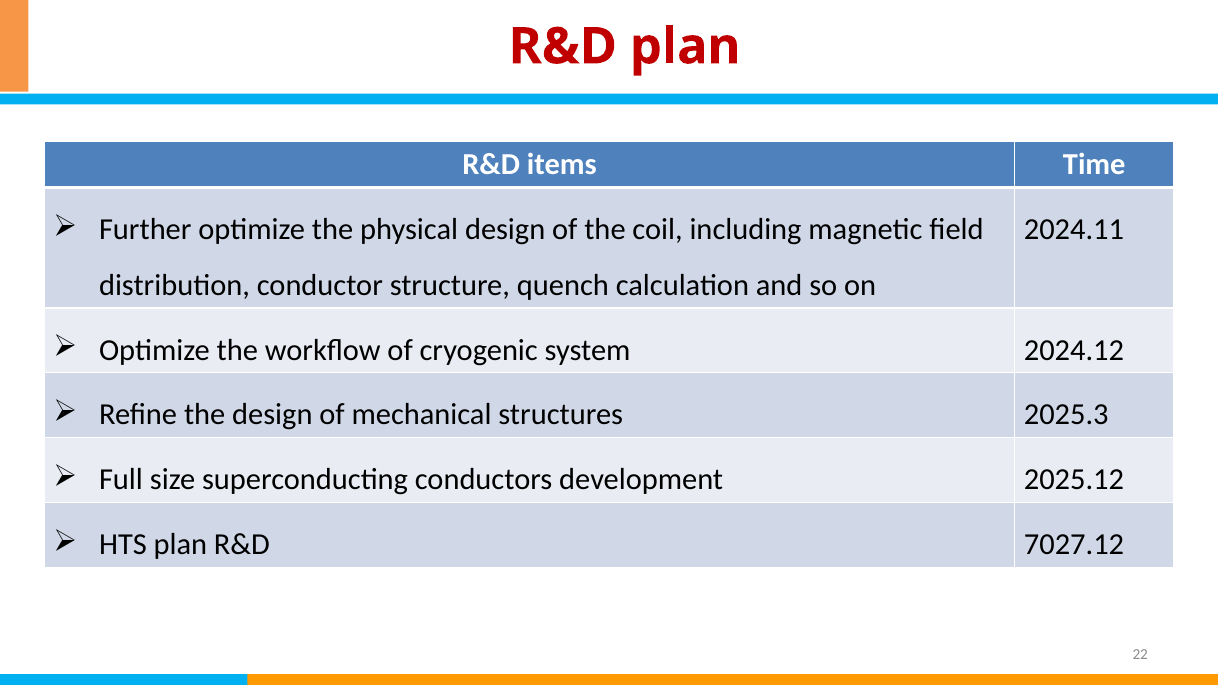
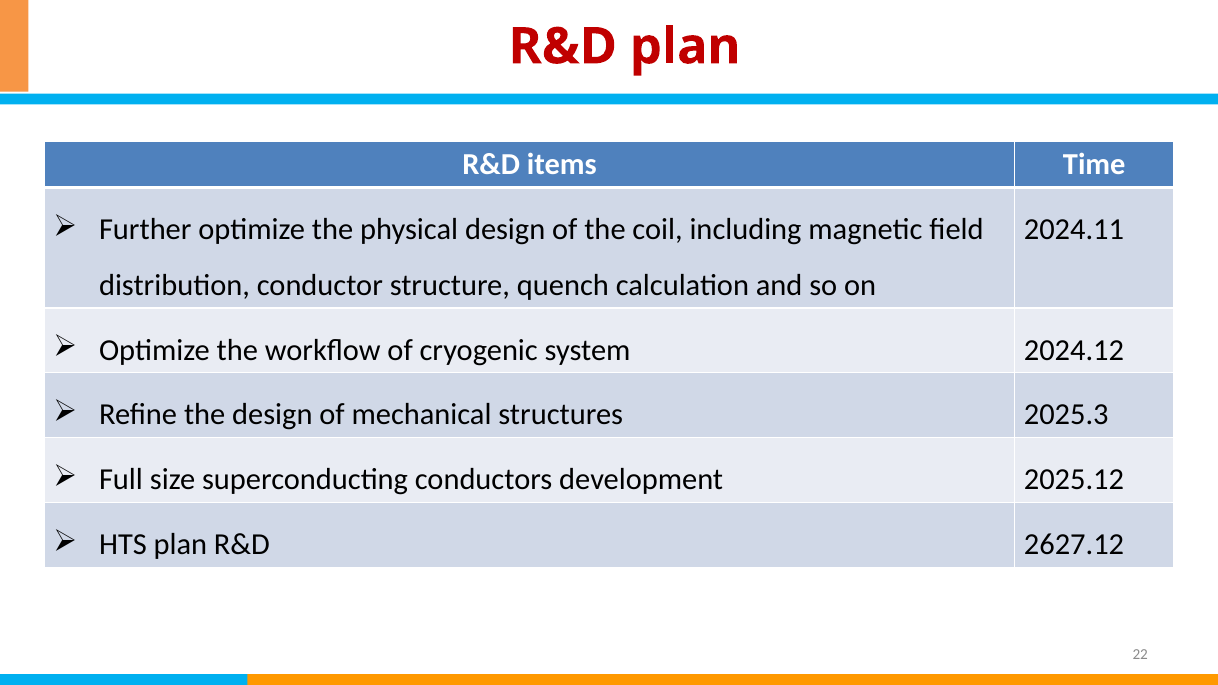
7027.12: 7027.12 -> 2627.12
